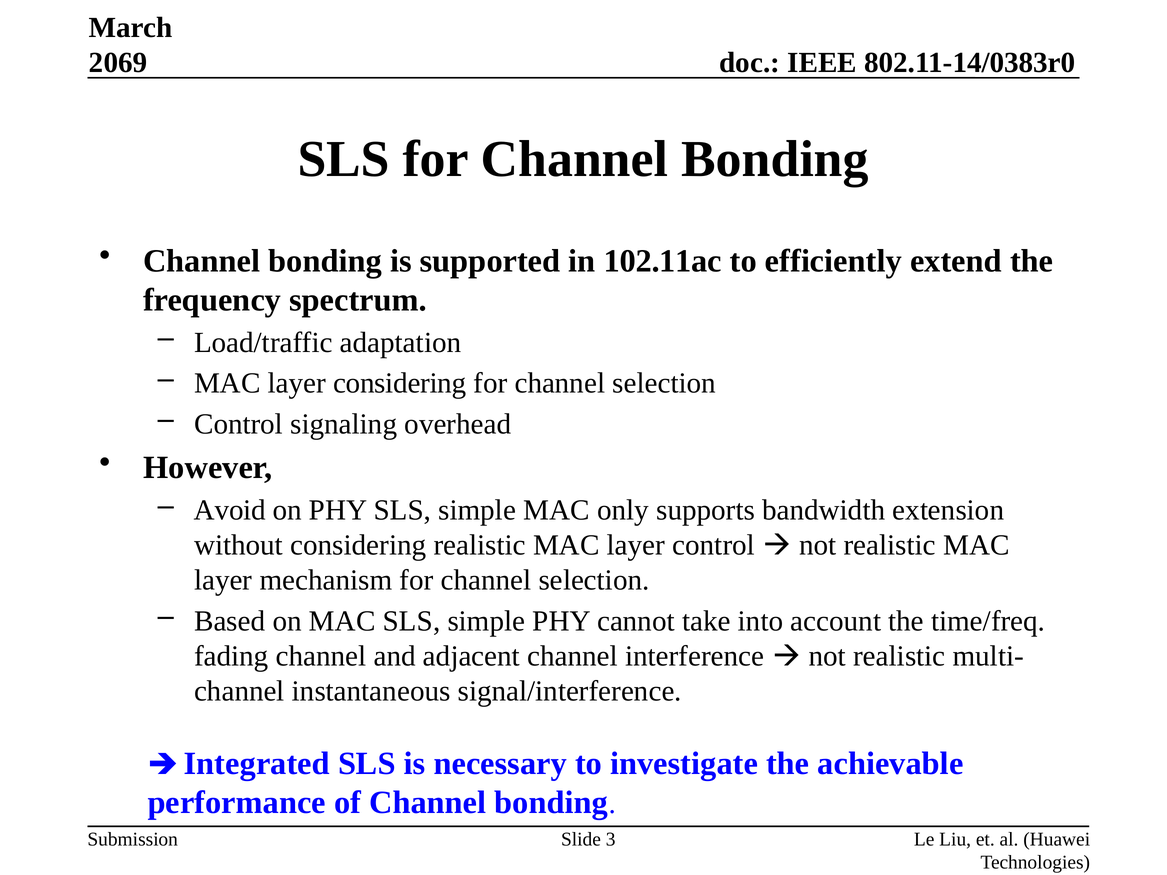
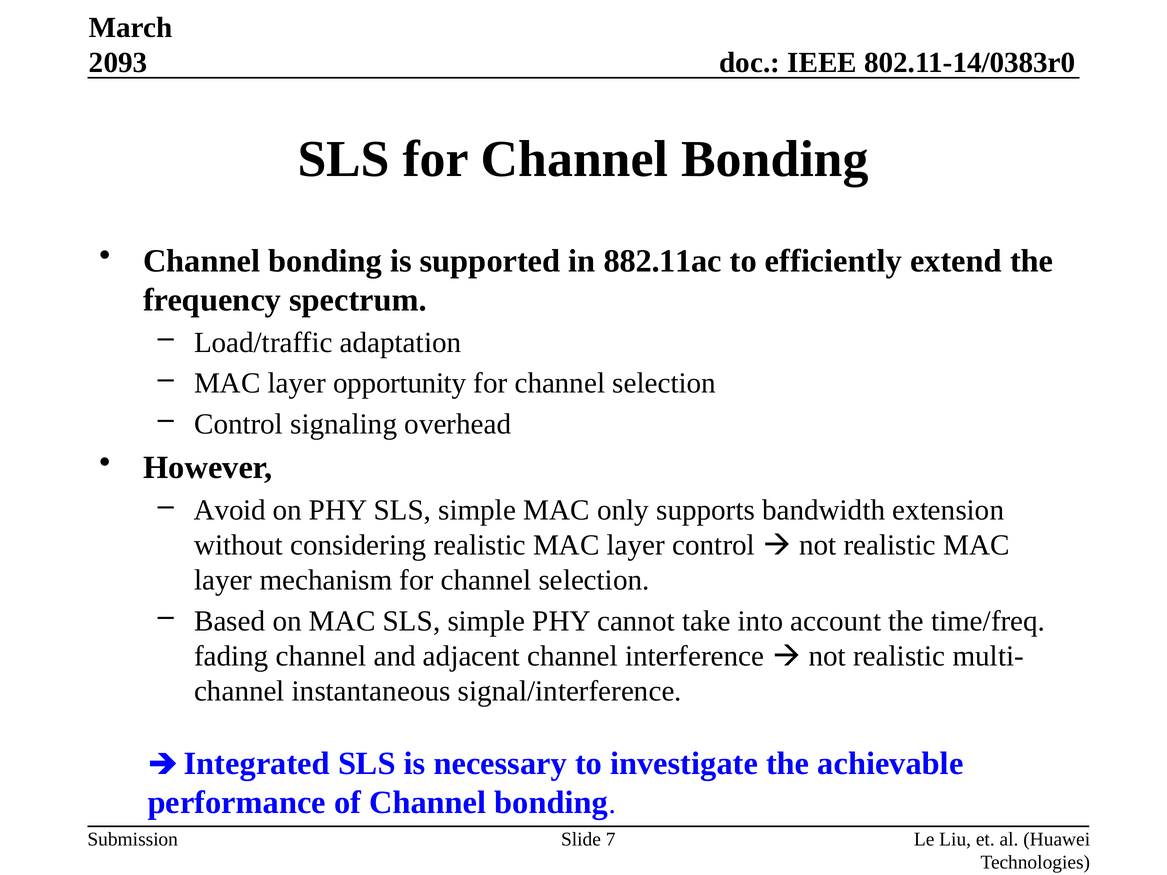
2069: 2069 -> 2093
102.11ac: 102.11ac -> 882.11ac
layer considering: considering -> opportunity
3: 3 -> 7
